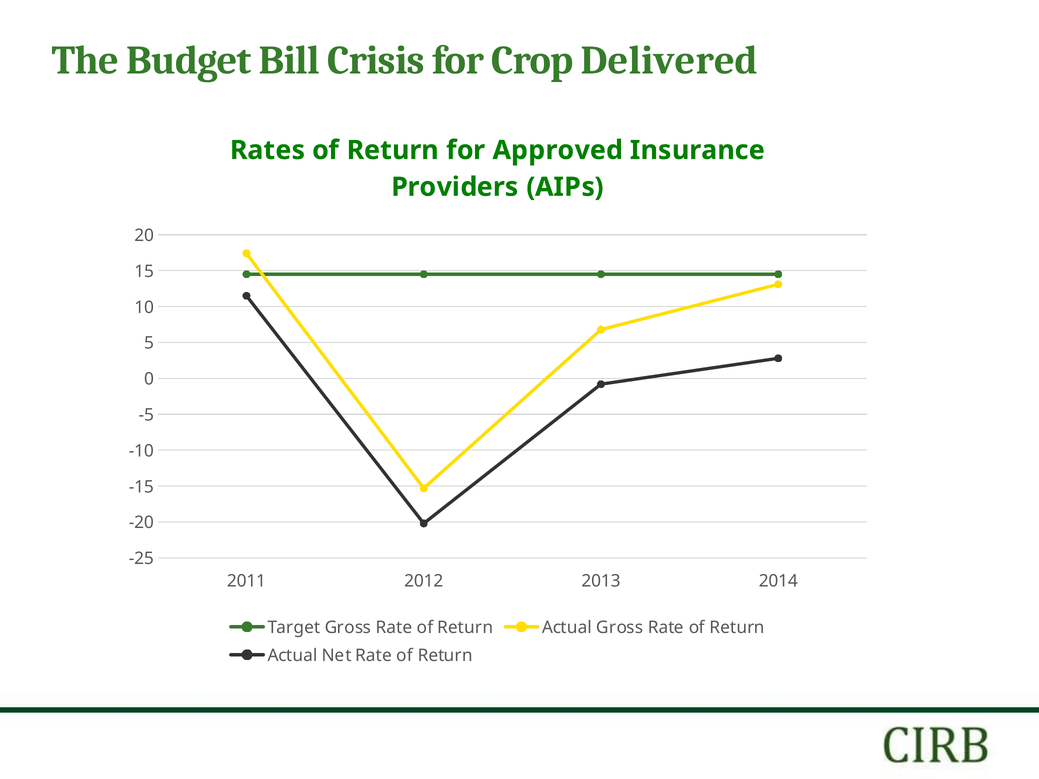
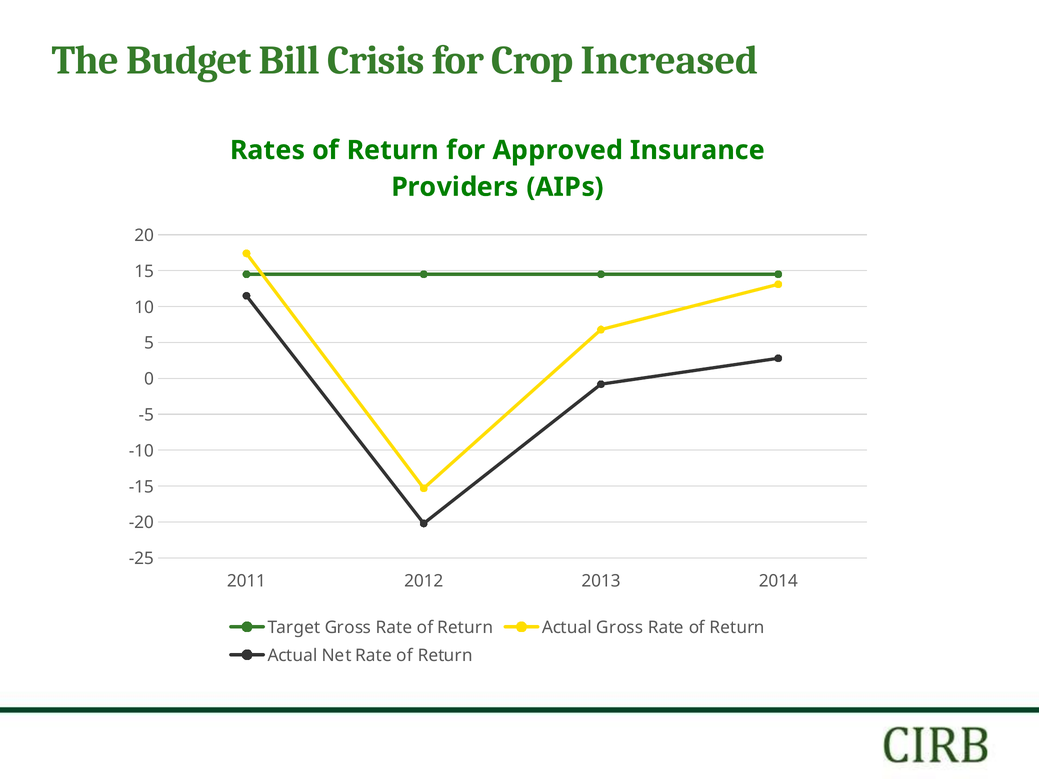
Delivered: Delivered -> Increased
